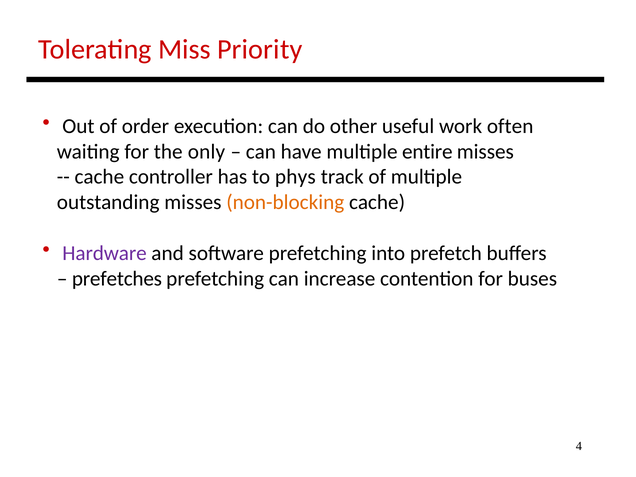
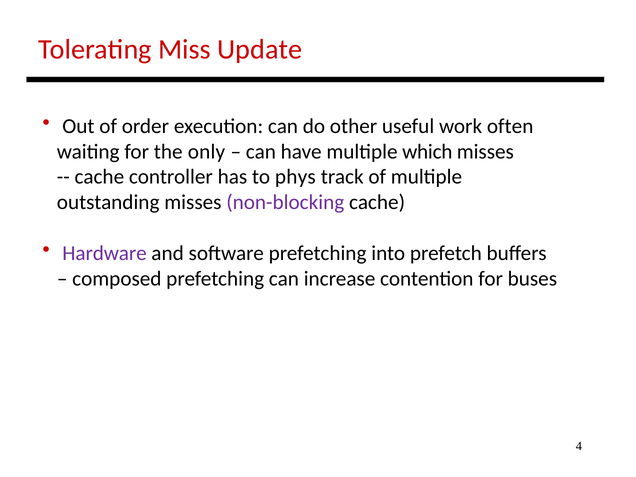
Priority: Priority -> Update
entire: entire -> which
non-blocking colour: orange -> purple
prefetches: prefetches -> composed
